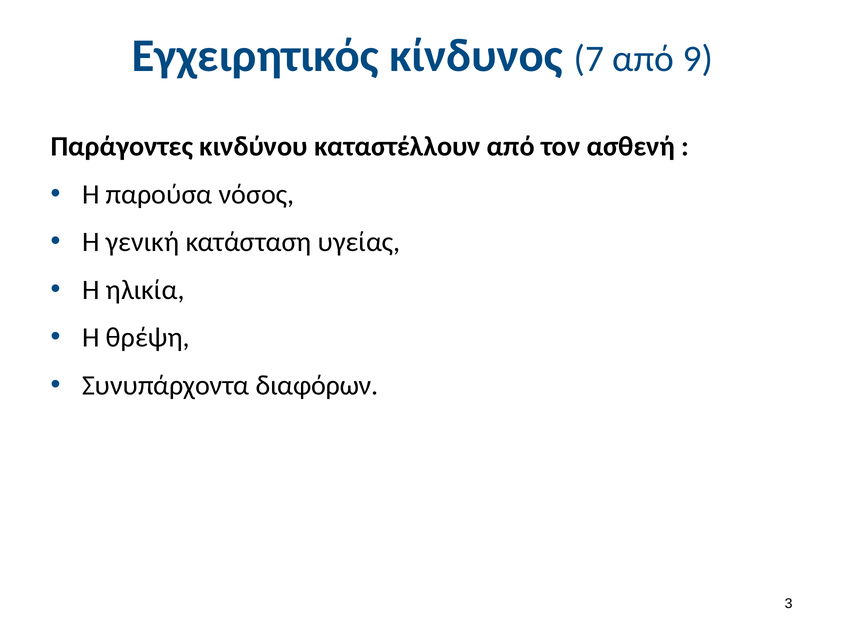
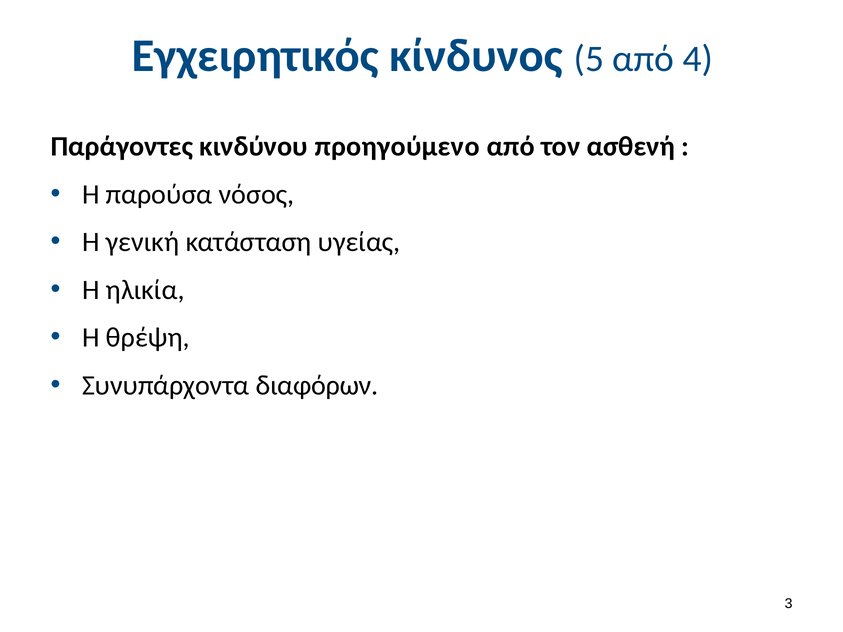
7: 7 -> 5
9: 9 -> 4
καταστέλλουν: καταστέλλουν -> προηγούμενο
